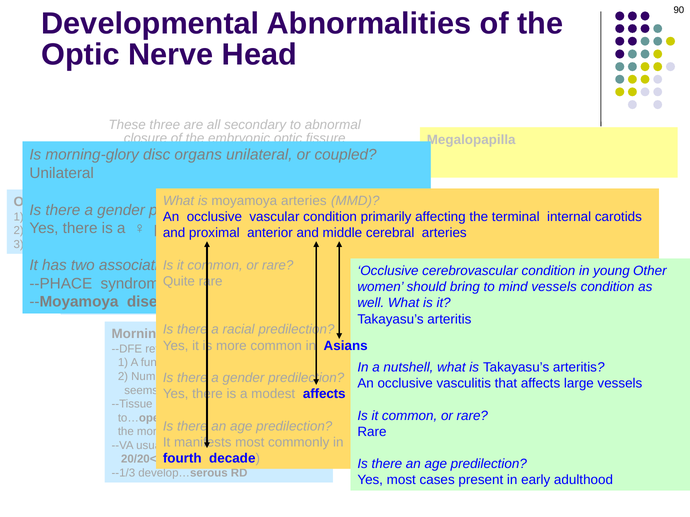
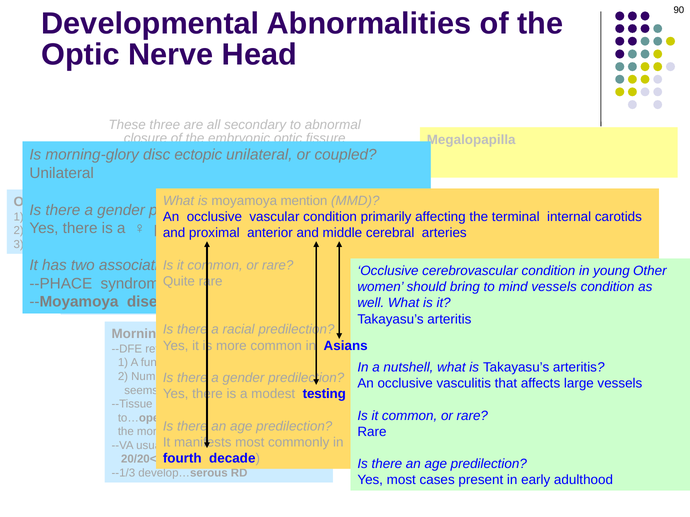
organs: organs -> ectopic
moyamoya arteries: arteries -> mention
modest affects: affects -> testing
